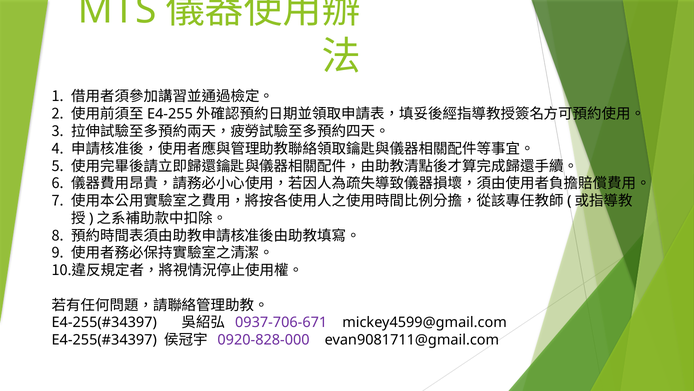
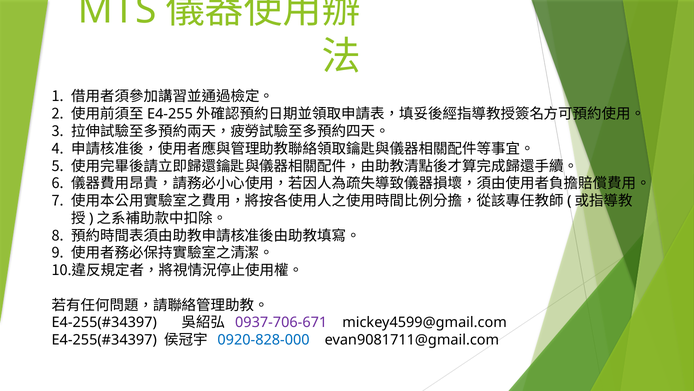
0920-828-000 colour: purple -> blue
